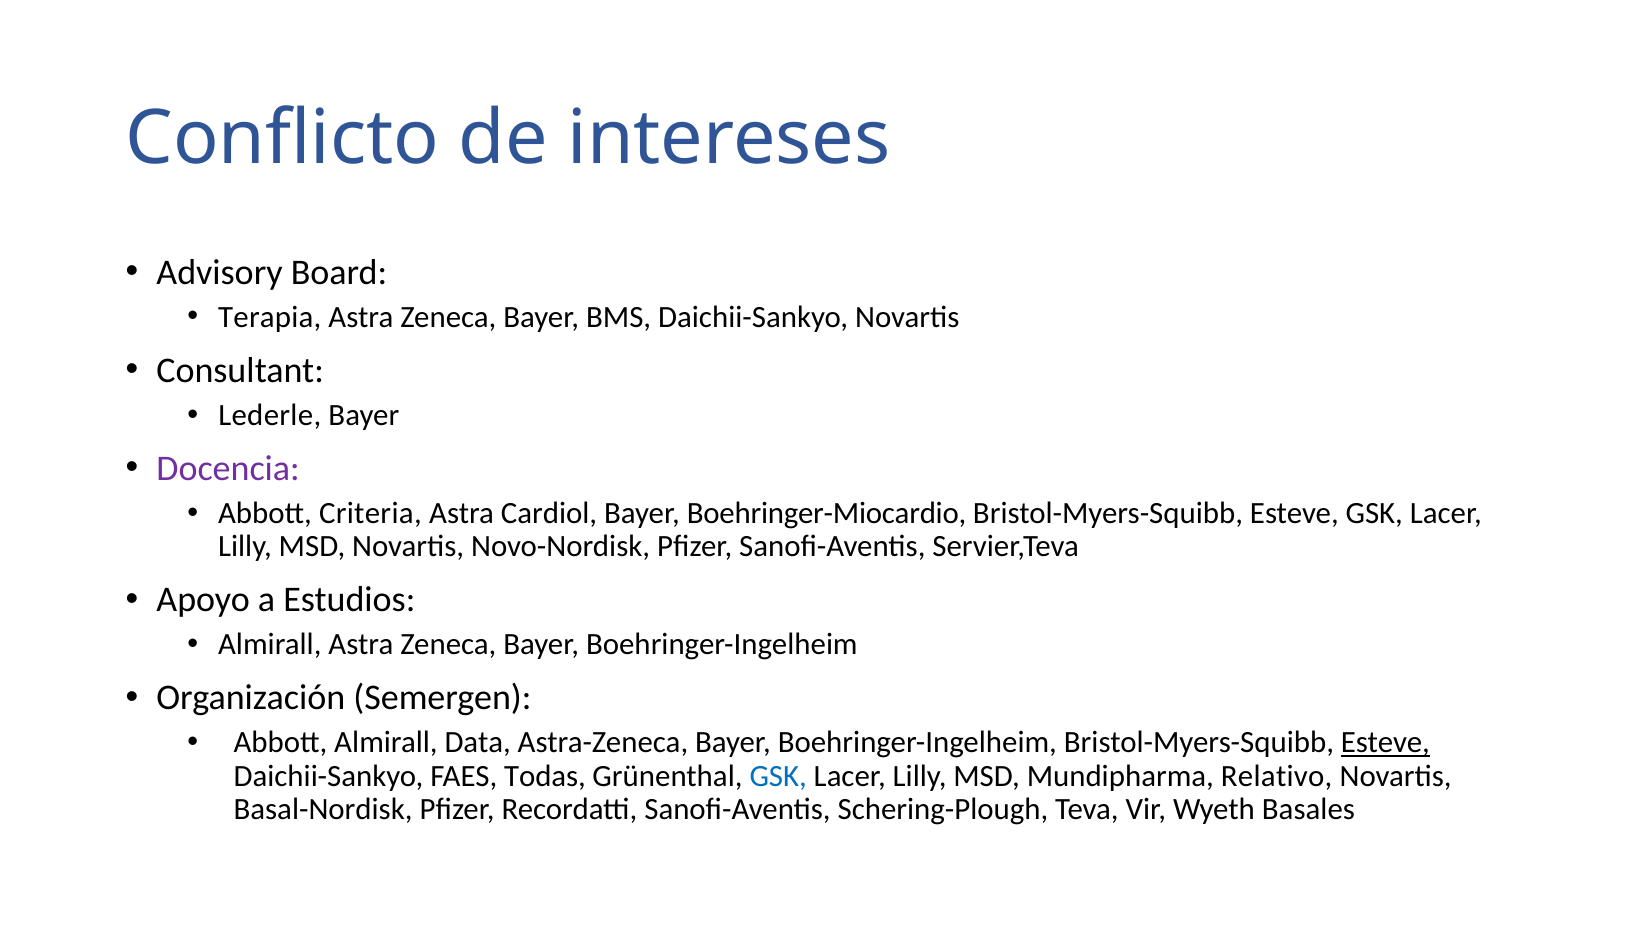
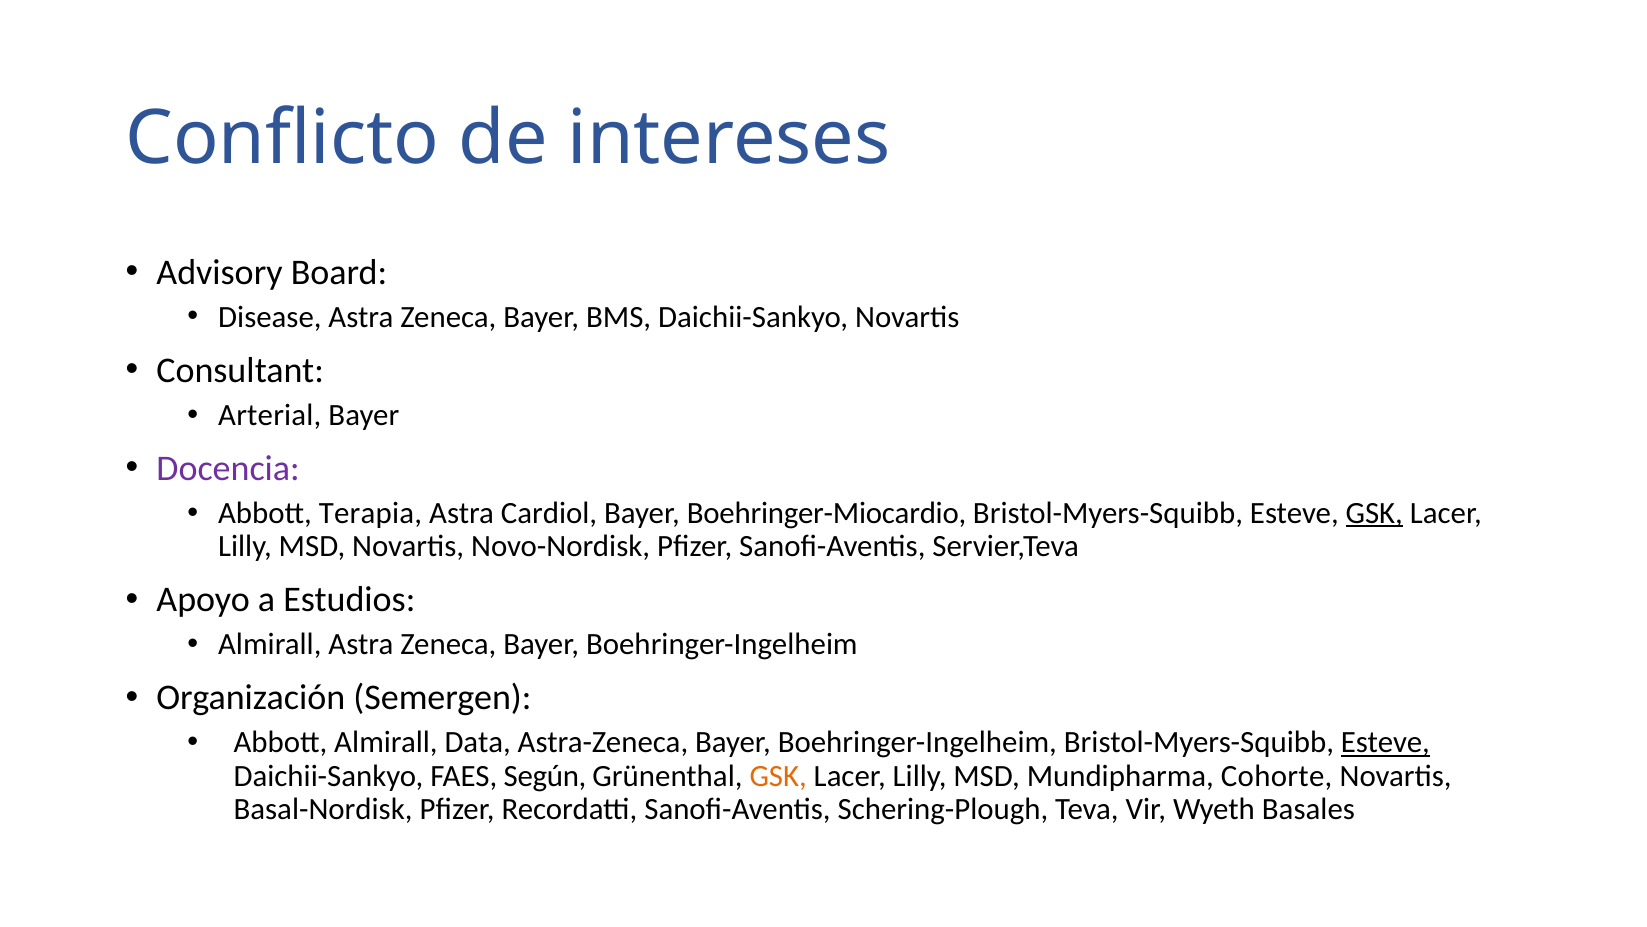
Terapia: Terapia -> Disease
Lederle: Lederle -> Arterial
Criteria: Criteria -> Terapia
GSK at (1374, 513) underline: none -> present
Todas: Todas -> Según
GSK at (778, 775) colour: blue -> orange
Relativo: Relativo -> Cohorte
